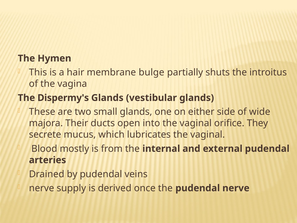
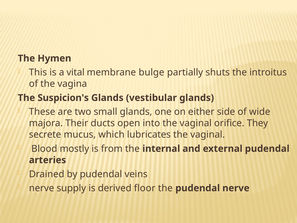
hair: hair -> vital
Dispermy's: Dispermy's -> Suspicion's
once: once -> floor
